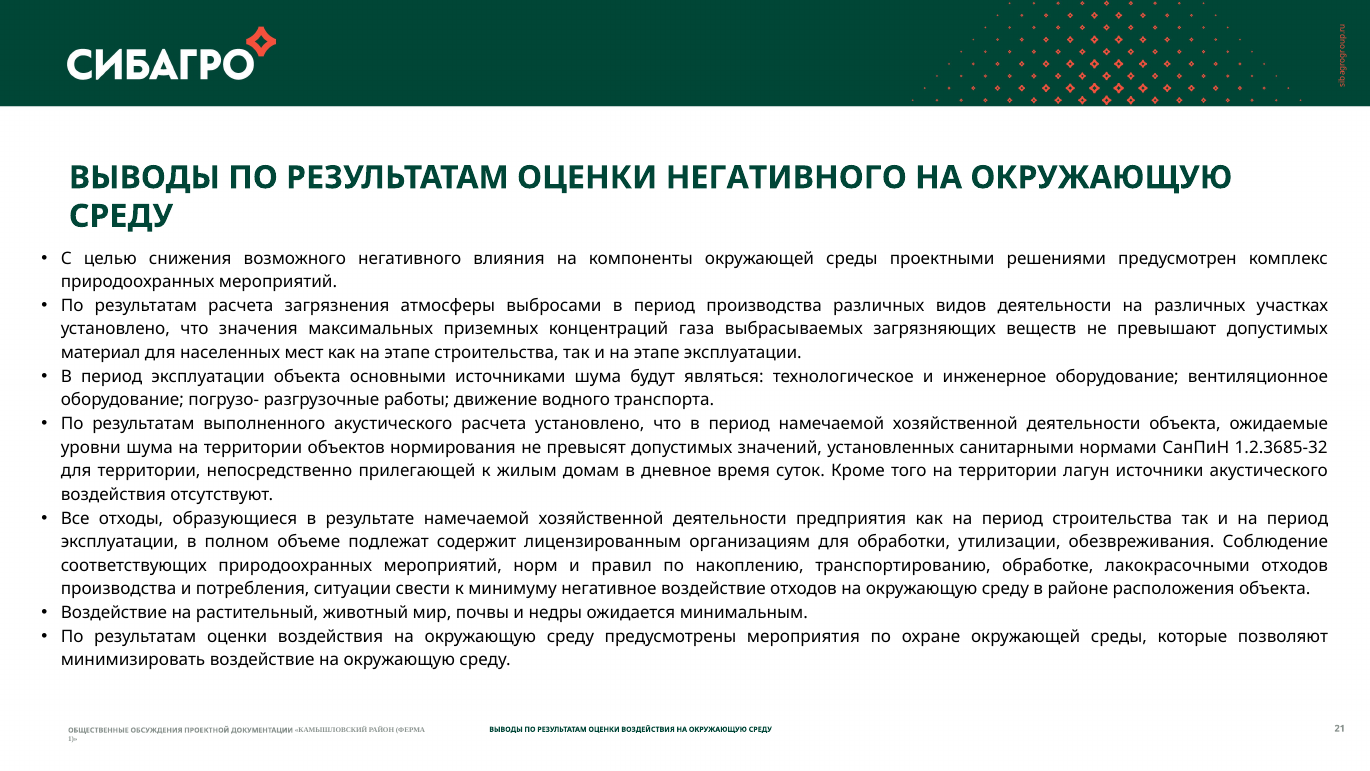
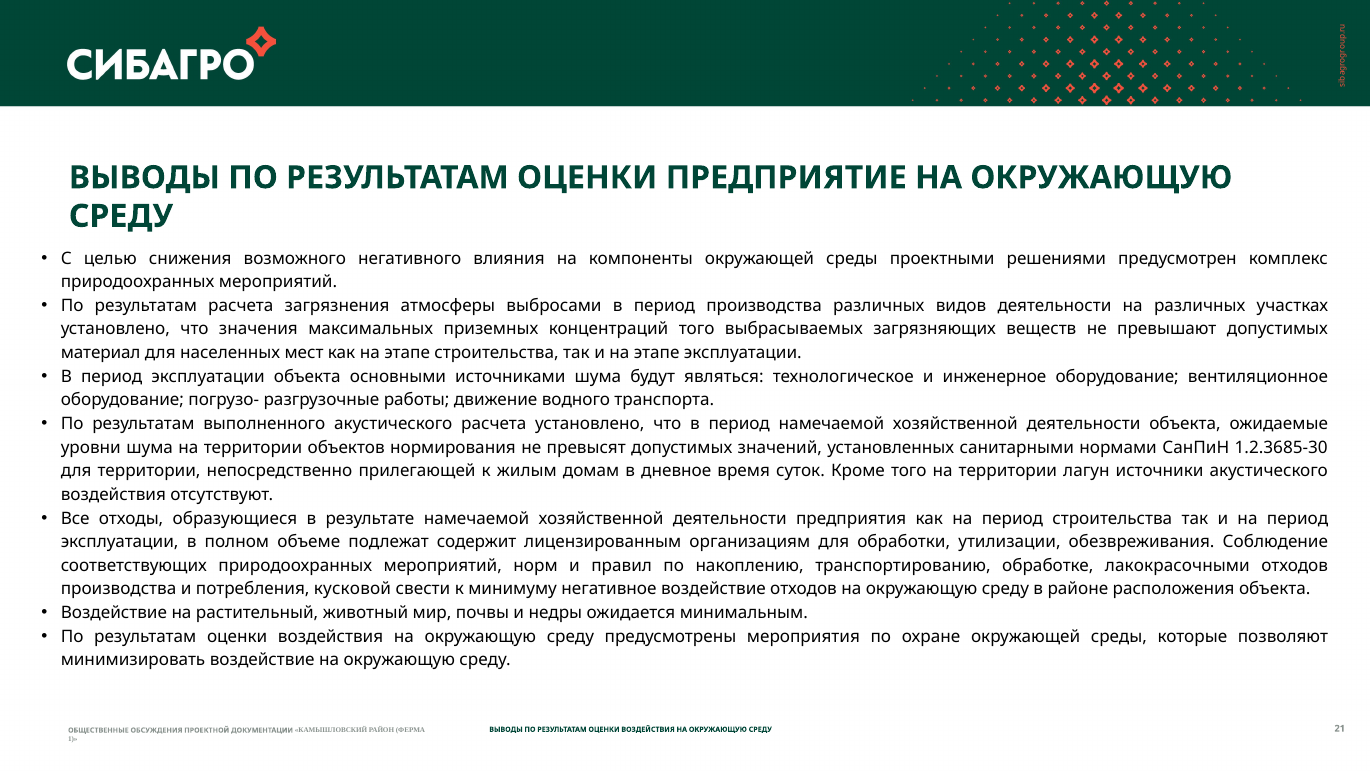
ОЦЕНКИ НЕГАТИВНОГО: НЕГАТИВНОГО -> ПРЕДПРИЯТИЕ
концентраций газа: газа -> того
1.2.3685-32: 1.2.3685-32 -> 1.2.3685-30
ситуации: ситуации -> кусковой
